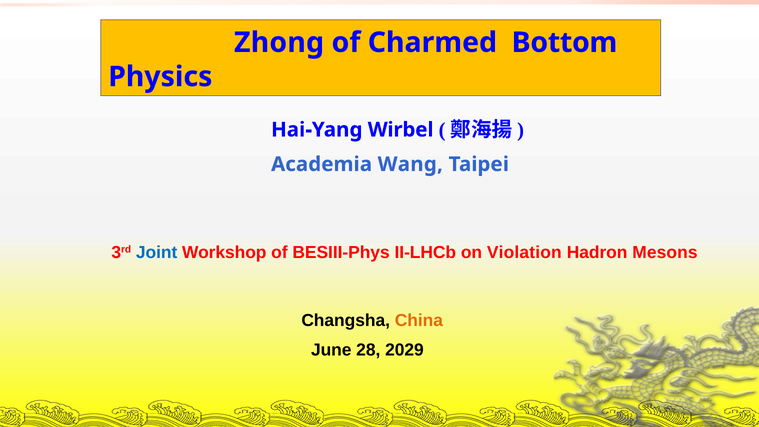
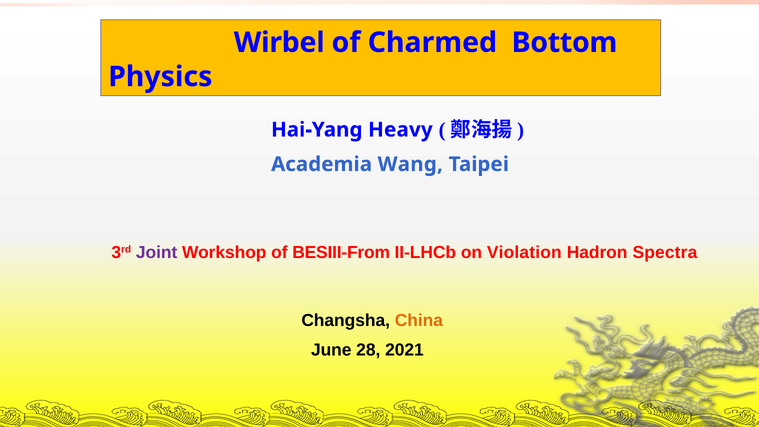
Zhong: Zhong -> Wirbel
Wirbel: Wirbel -> Heavy
Joint colour: blue -> purple
BESIII-Phys: BESIII-Phys -> BESIII-From
Mesons: Mesons -> Spectra
2029: 2029 -> 2021
